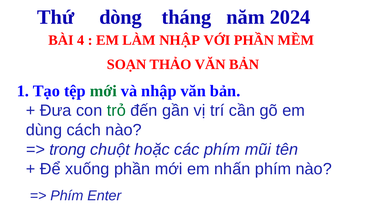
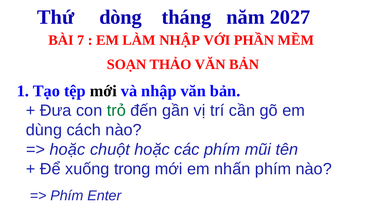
2024: 2024 -> 2027
4: 4 -> 7
mới at (103, 91) colour: green -> black
trong at (68, 149): trong -> hoặc
xuống phần: phần -> trong
